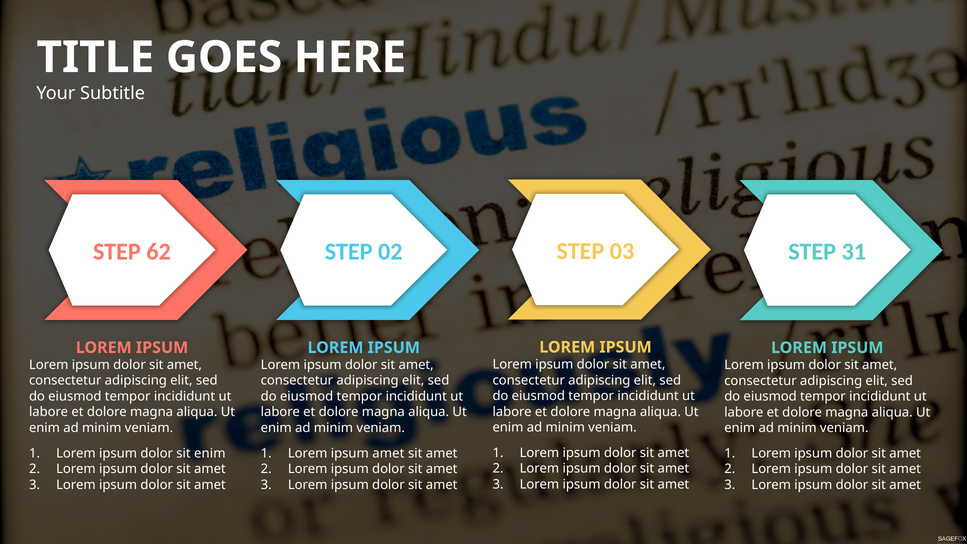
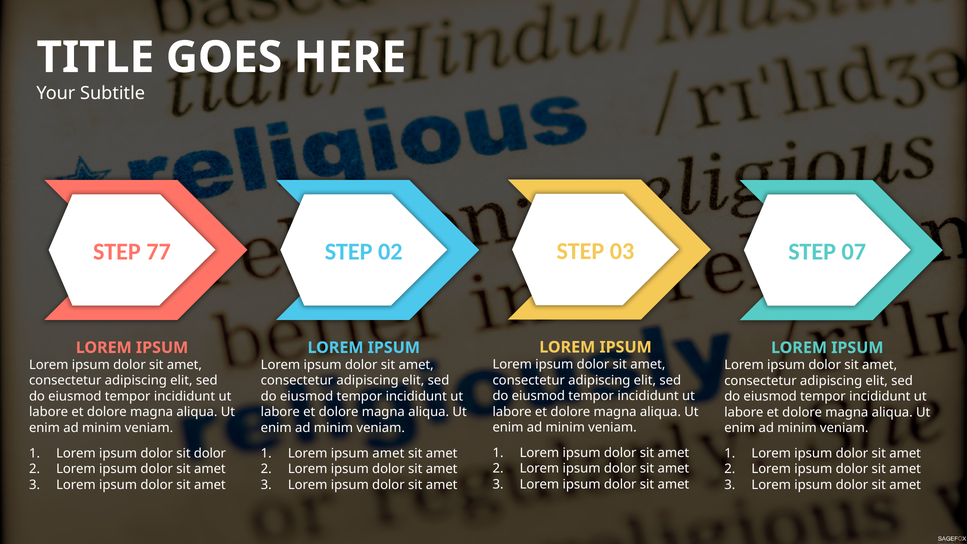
62: 62 -> 77
31: 31 -> 07
sit enim: enim -> dolor
